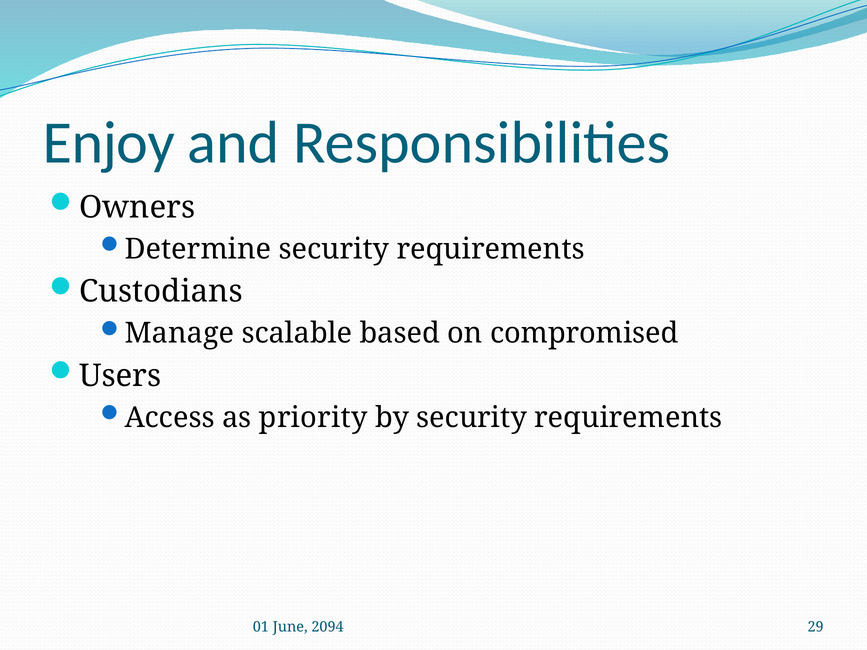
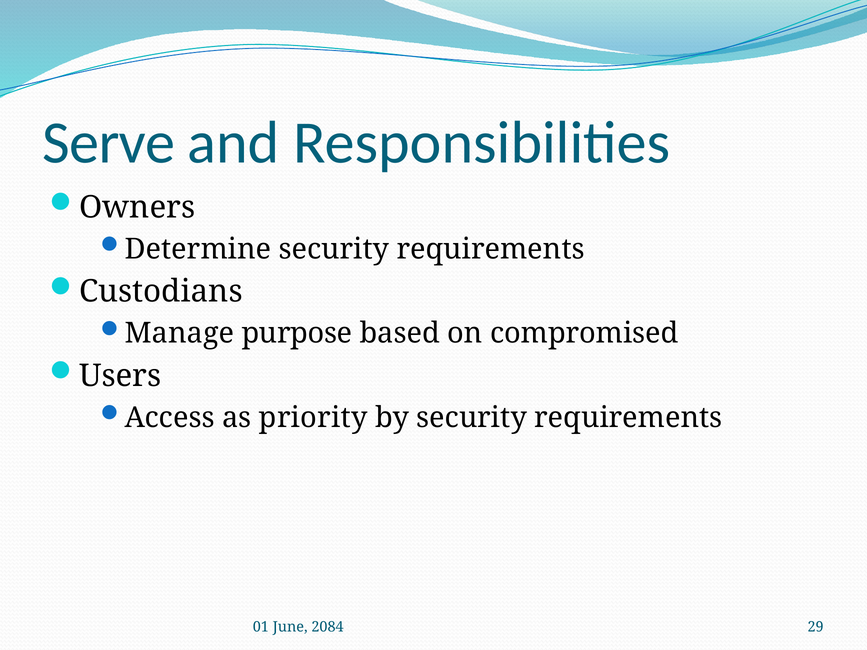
Enjoy: Enjoy -> Serve
scalable: scalable -> purpose
2094: 2094 -> 2084
